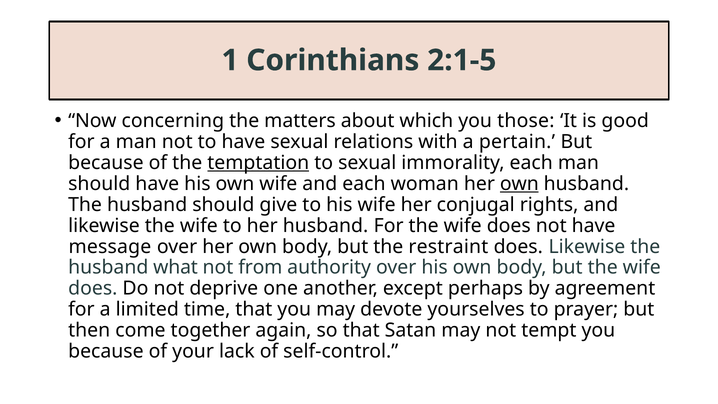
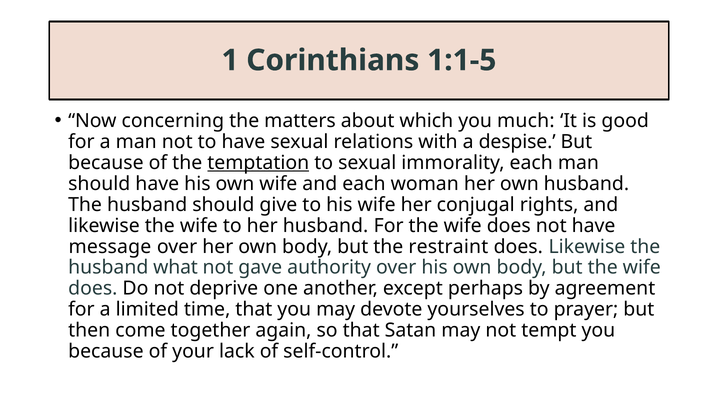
2:1-5: 2:1-5 -> 1:1-5
those: those -> much
pertain: pertain -> despise
own at (519, 184) underline: present -> none
from: from -> gave
